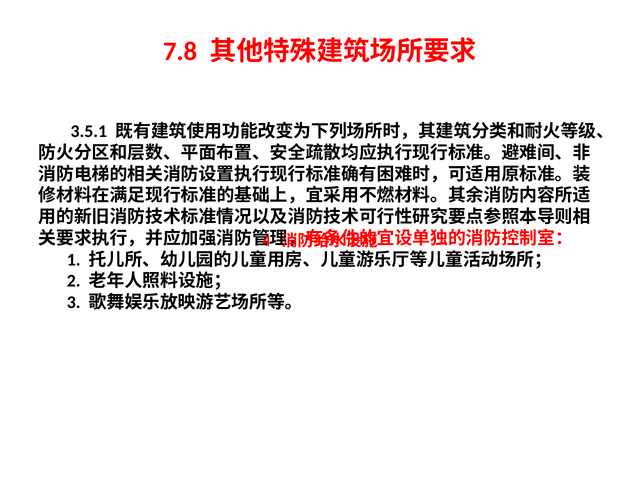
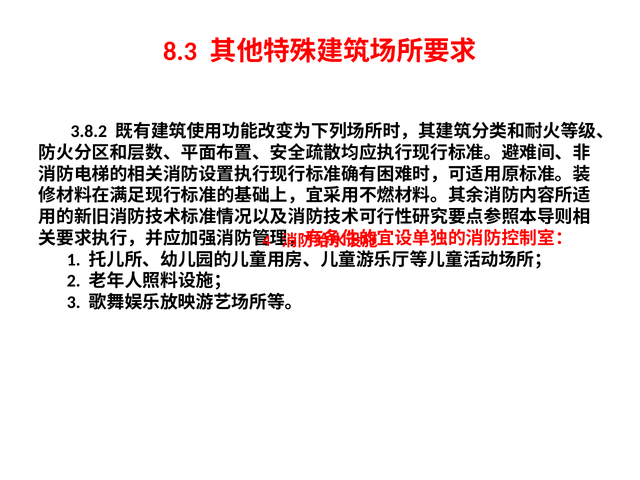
7.8: 7.8 -> 8.3
3.5.1: 3.5.1 -> 3.8.2
